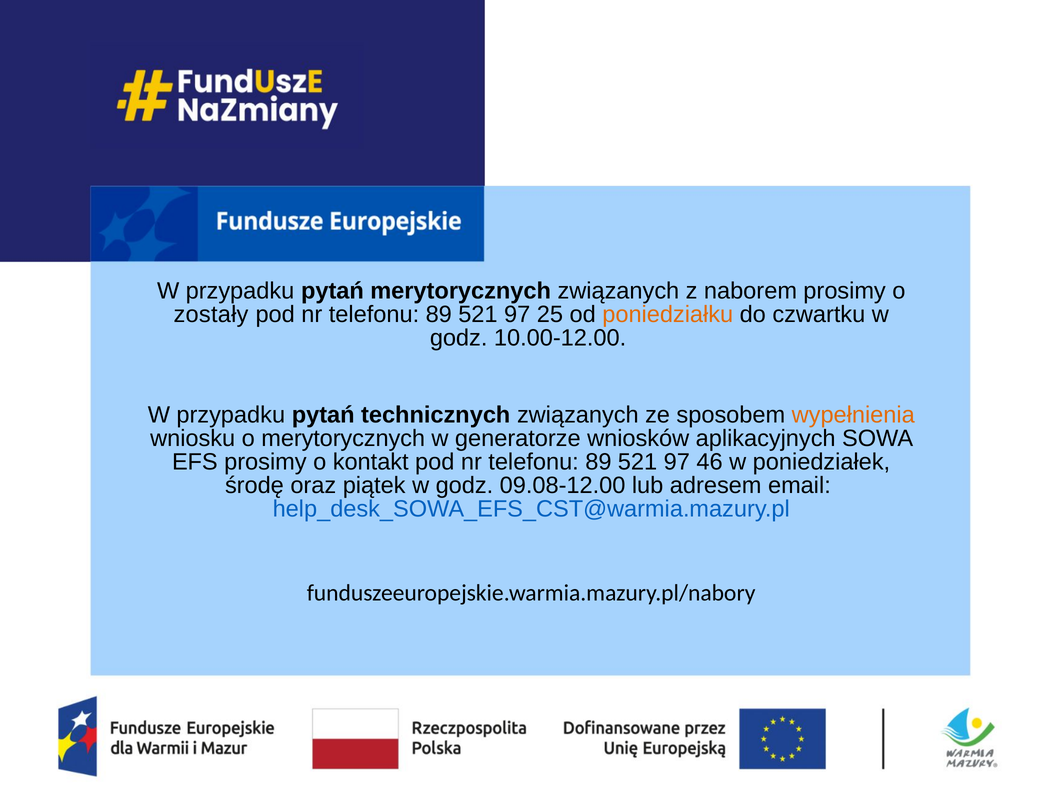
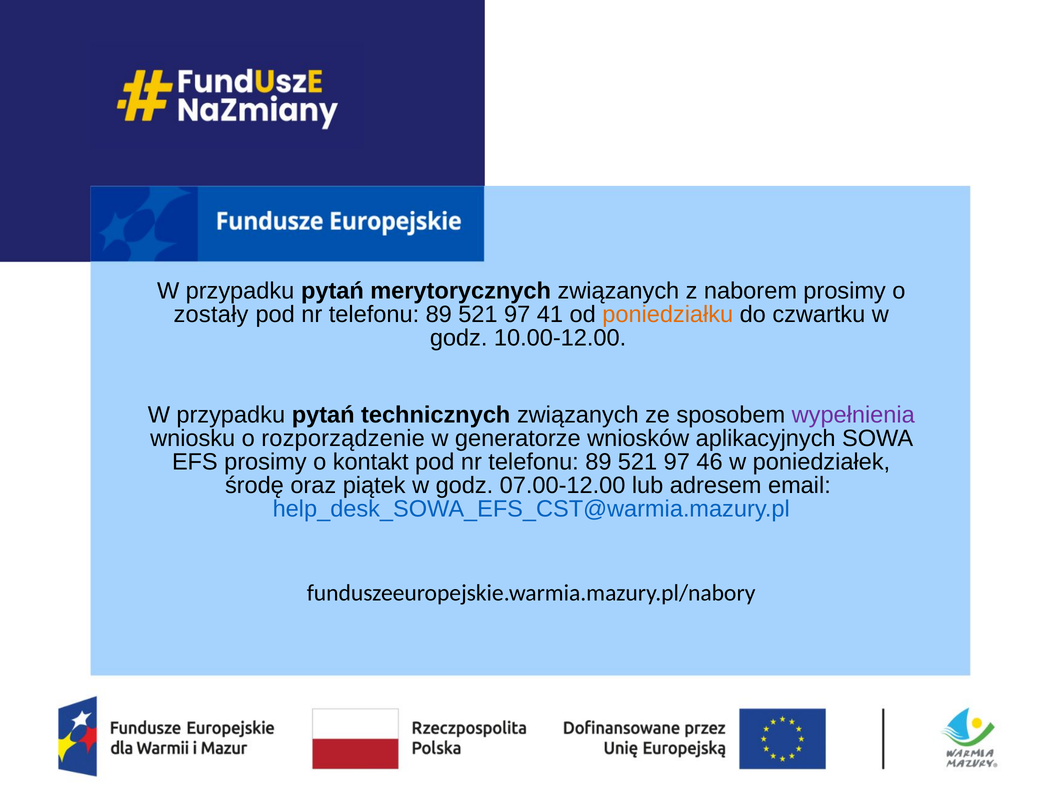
25: 25 -> 41
wypełnienia colour: orange -> purple
o merytorycznych: merytorycznych -> rozporządzenie
09.08-12.00: 09.08-12.00 -> 07.00-12.00
